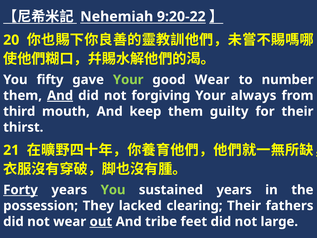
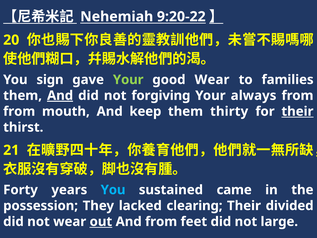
fifty: fifty -> sign
number: number -> families
third at (19, 111): third -> from
guilty: guilty -> thirty
their at (297, 111) underline: none -> present
Forty underline: present -> none
You at (113, 190) colour: light green -> light blue
sustained years: years -> came
fathers: fathers -> divided
And tribe: tribe -> from
